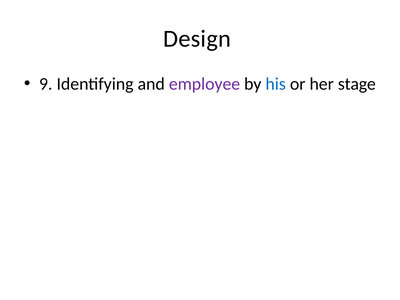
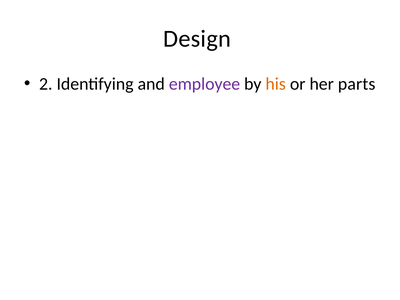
9: 9 -> 2
his colour: blue -> orange
stage: stage -> parts
